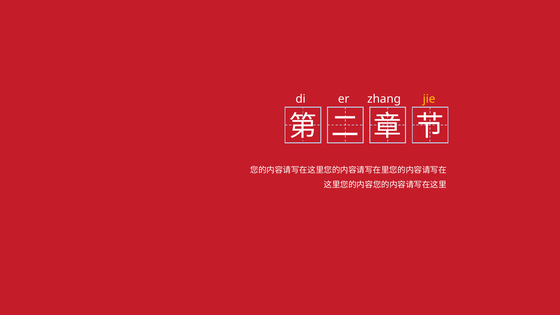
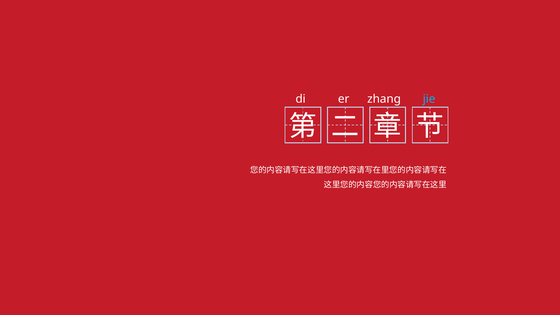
jie colour: yellow -> light blue
